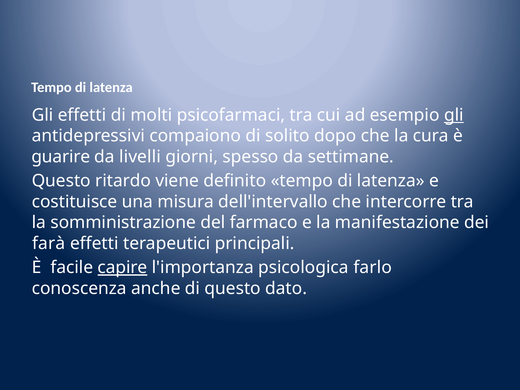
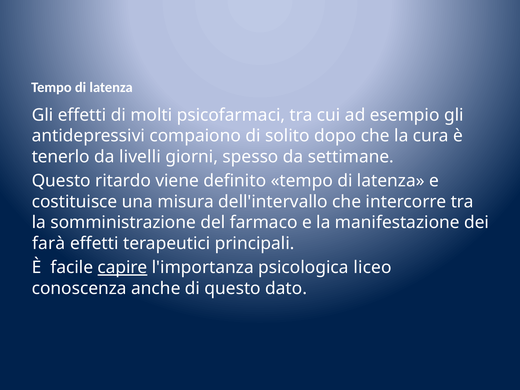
gli at (454, 115) underline: present -> none
guarire: guarire -> tenerlo
farlo: farlo -> liceo
